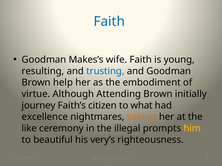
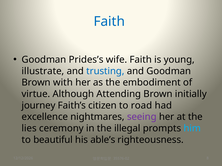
Makes’s: Makes’s -> Prides’s
resulting: resulting -> illustrate
help: help -> with
what: what -> road
seeing colour: orange -> purple
like: like -> lies
him colour: yellow -> light blue
very’s: very’s -> able’s
